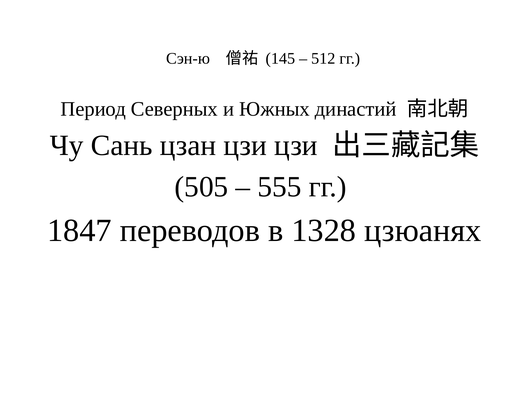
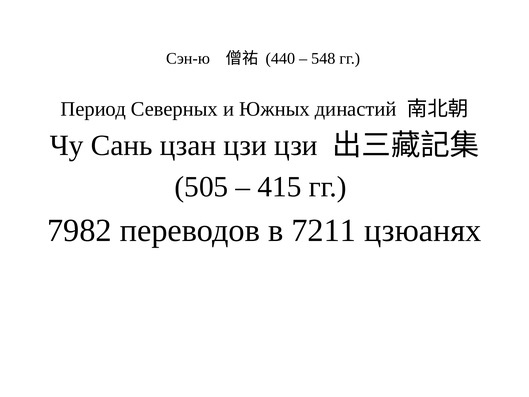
145: 145 -> 440
512: 512 -> 548
555: 555 -> 415
1847: 1847 -> 7982
1328: 1328 -> 7211
